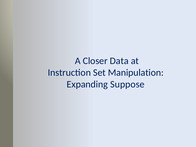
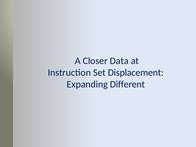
Manipulation: Manipulation -> Displacement
Suppose: Suppose -> Different
